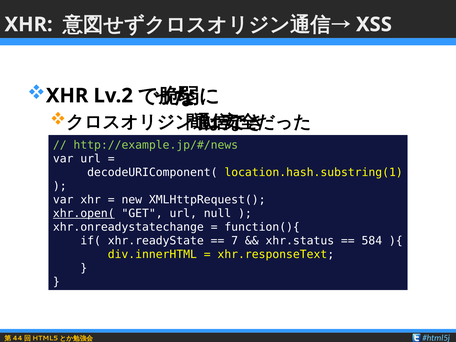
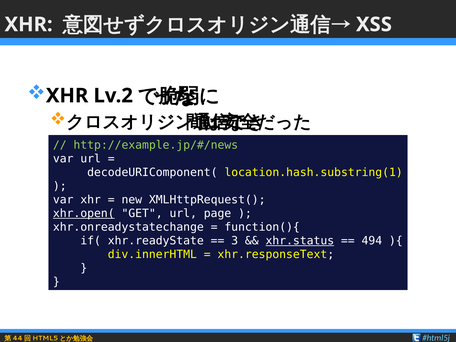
null: null -> page
7: 7 -> 3
xhr.status underline: none -> present
584: 584 -> 494
